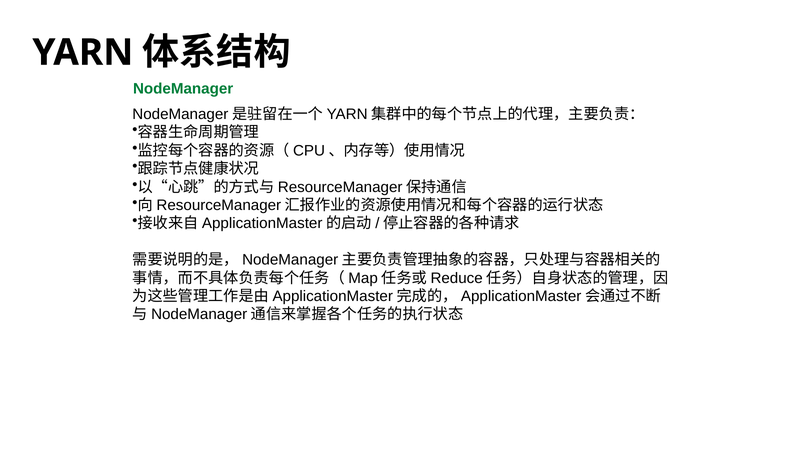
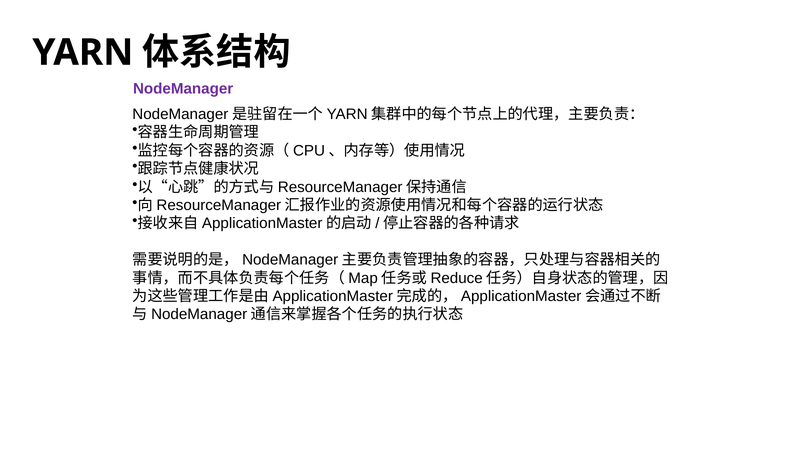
NodeManager colour: green -> purple
